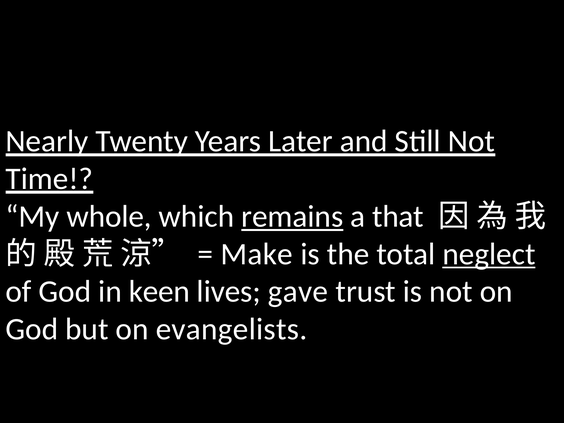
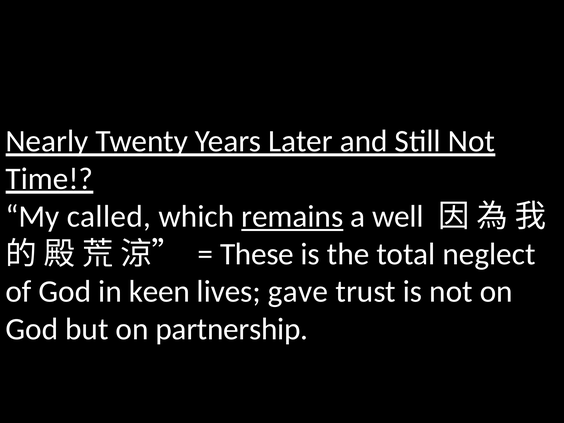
whole: whole -> called
that: that -> well
Make: Make -> These
neglect underline: present -> none
evangelists: evangelists -> partnership
